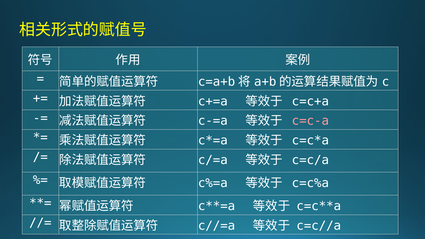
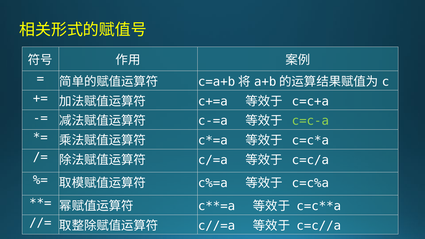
c=c-a colour: pink -> light green
